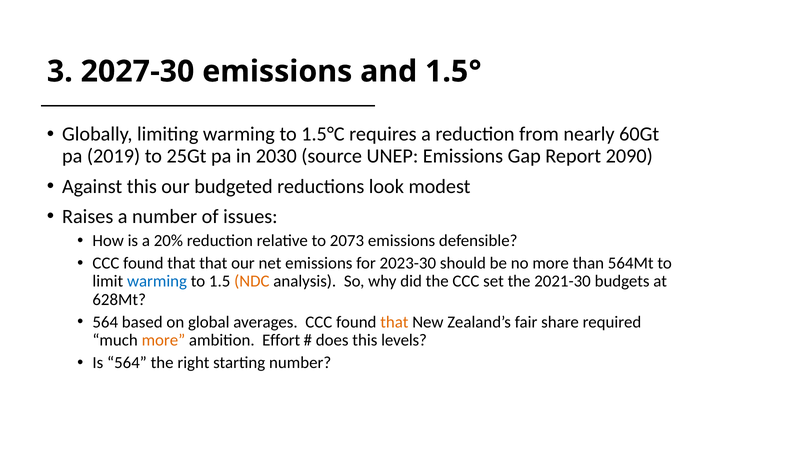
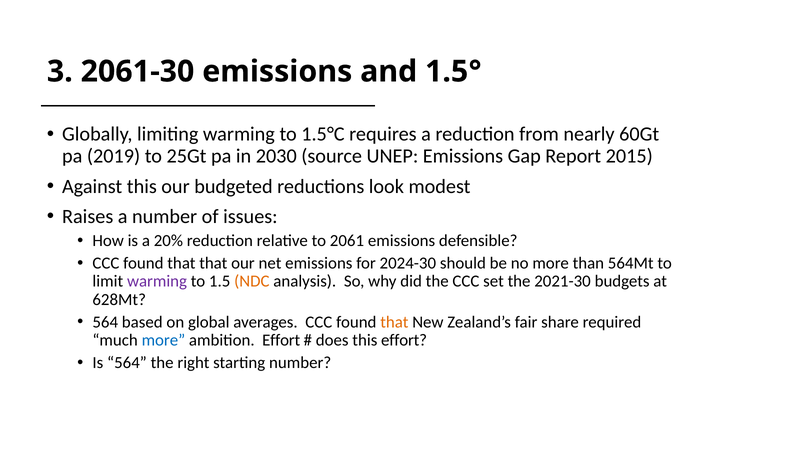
2027-30: 2027-30 -> 2061-30
2090: 2090 -> 2015
2073: 2073 -> 2061
2023-30: 2023-30 -> 2024-30
warming at (157, 281) colour: blue -> purple
more at (163, 340) colour: orange -> blue
this levels: levels -> effort
